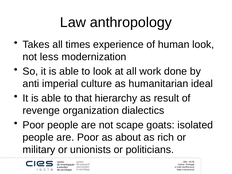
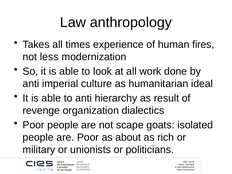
human look: look -> fires
to that: that -> anti
